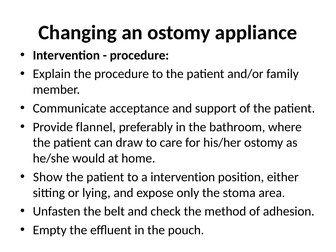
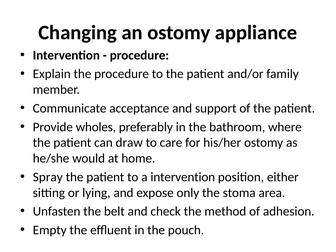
flannel: flannel -> wholes
Show: Show -> Spray
